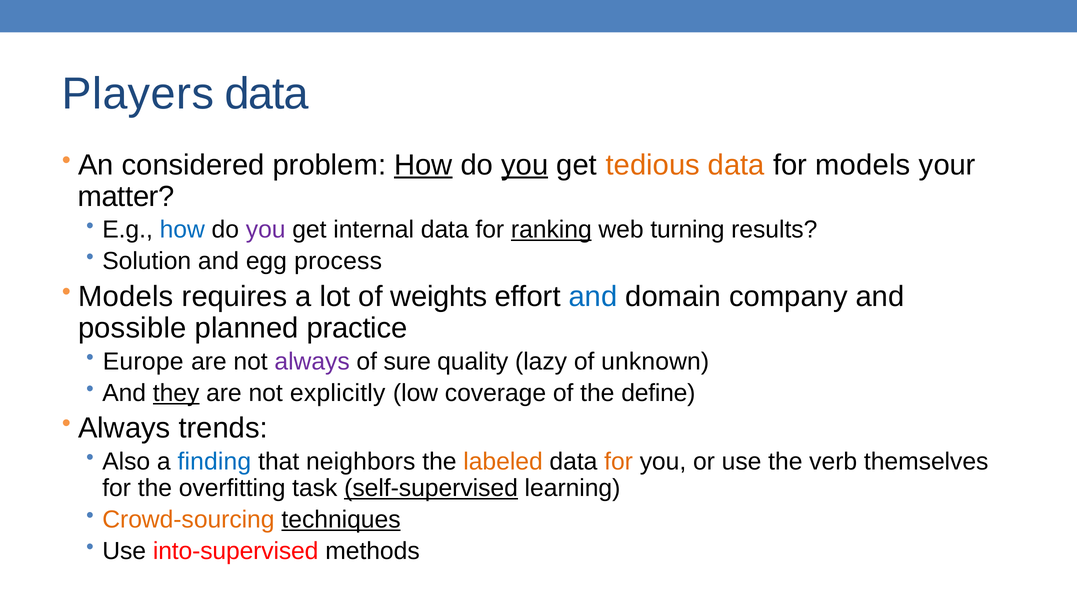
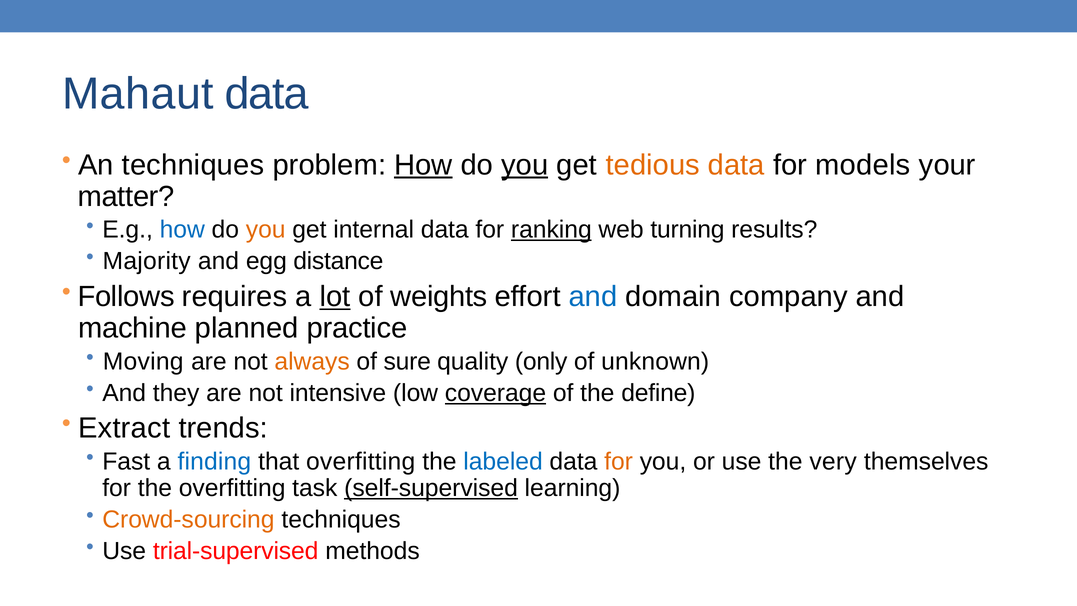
Players: Players -> Mahaut
An considered: considered -> techniques
you at (266, 230) colour: purple -> orange
Solution: Solution -> Majority
process: process -> distance
Models at (126, 297): Models -> Follows
lot underline: none -> present
possible: possible -> machine
Europe: Europe -> Moving
always at (312, 361) colour: purple -> orange
lazy: lazy -> only
they underline: present -> none
explicitly: explicitly -> intensive
coverage underline: none -> present
Always at (124, 428): Always -> Extract
Also: Also -> Fast
that neighbors: neighbors -> overfitting
labeled colour: orange -> blue
verb: verb -> very
techniques at (341, 520) underline: present -> none
into-supervised: into-supervised -> trial-supervised
